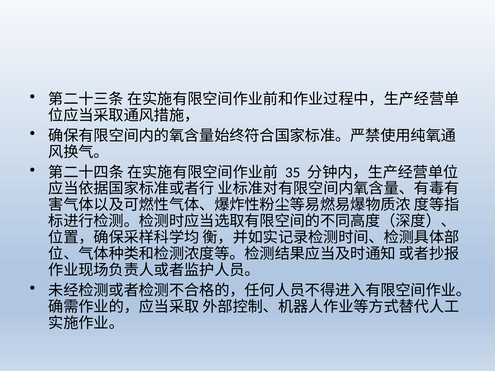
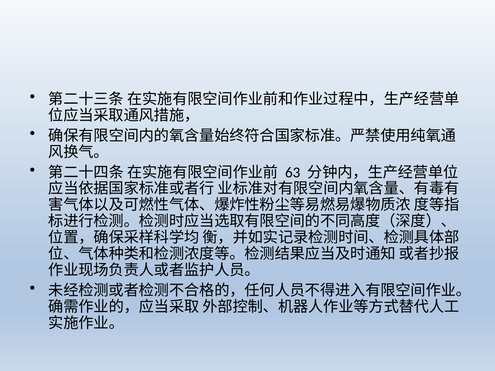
35: 35 -> 63
